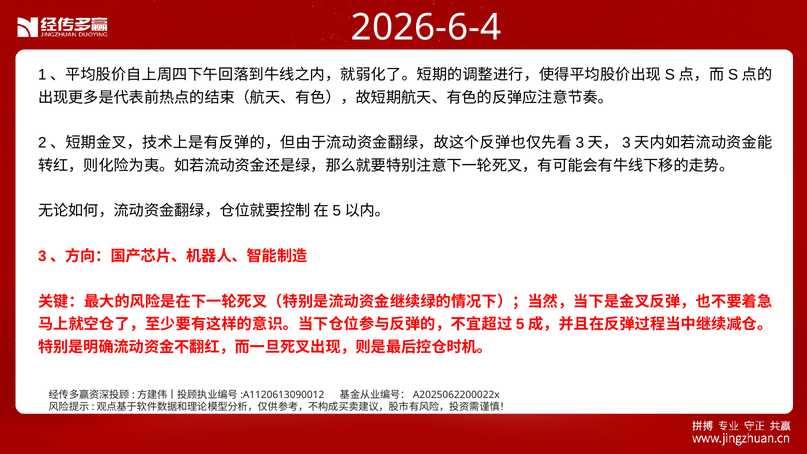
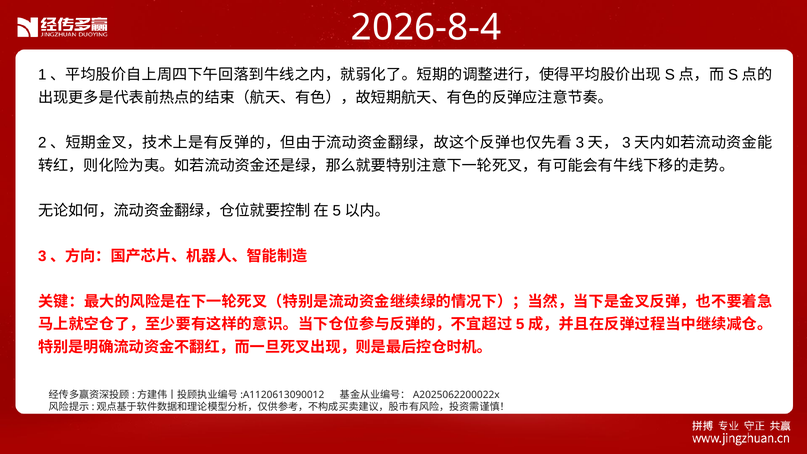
2026-6-4: 2026-6-4 -> 2026-8-4
